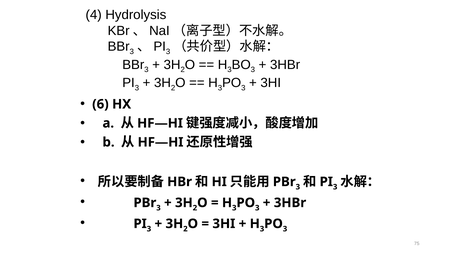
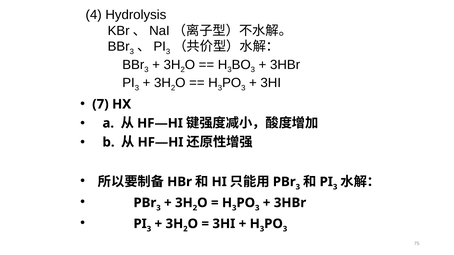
6: 6 -> 7
